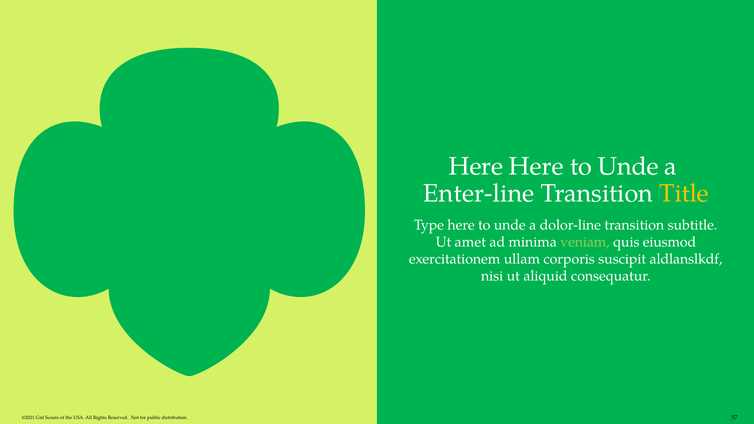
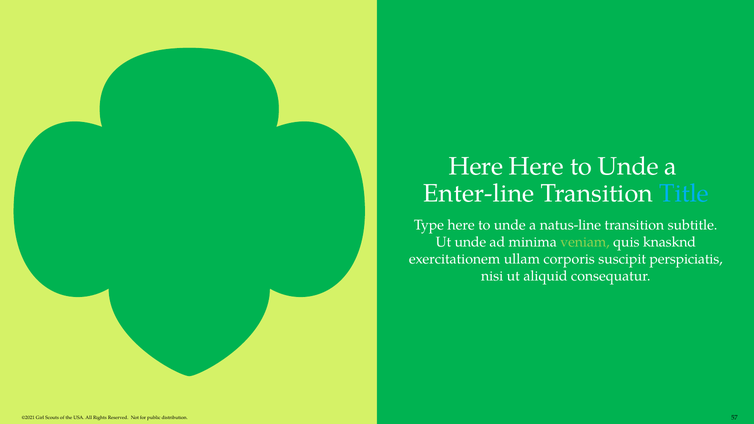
Title colour: yellow -> light blue
dolor-line: dolor-line -> natus-line
Ut amet: amet -> unde
eiusmod: eiusmod -> knasknd
aldlanslkdf: aldlanslkdf -> perspiciatis
